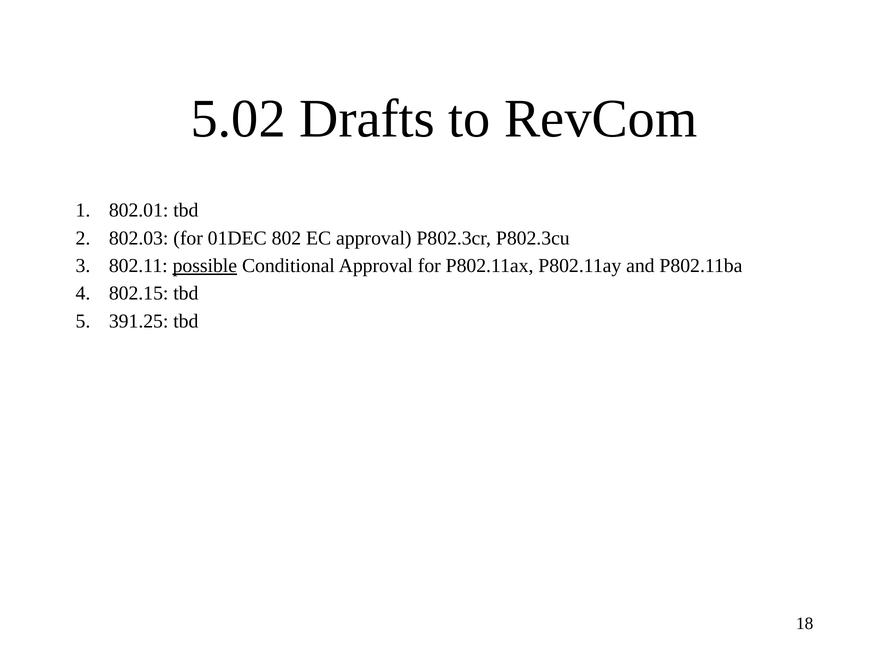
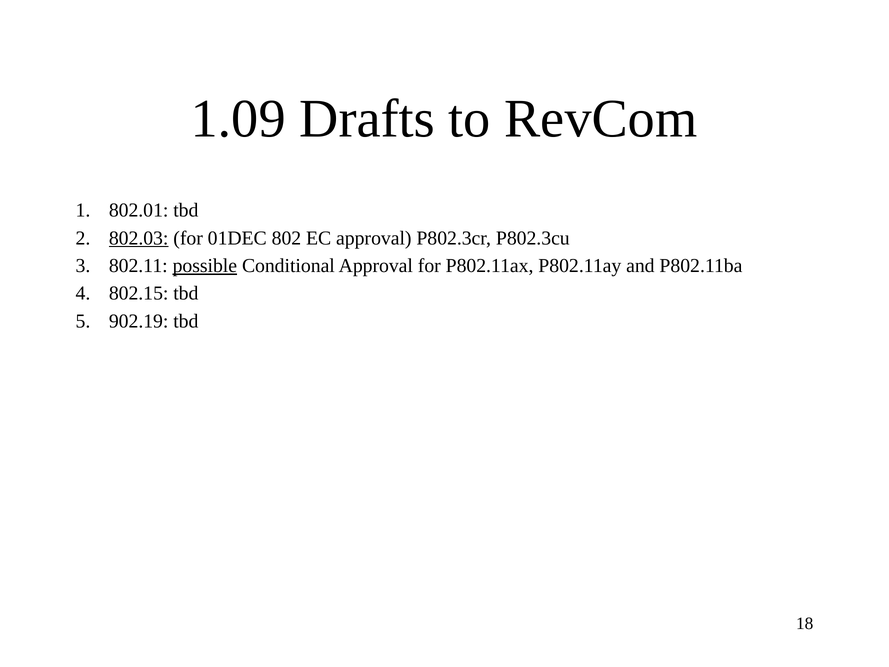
5.02: 5.02 -> 1.09
802.03 underline: none -> present
391.25: 391.25 -> 902.19
